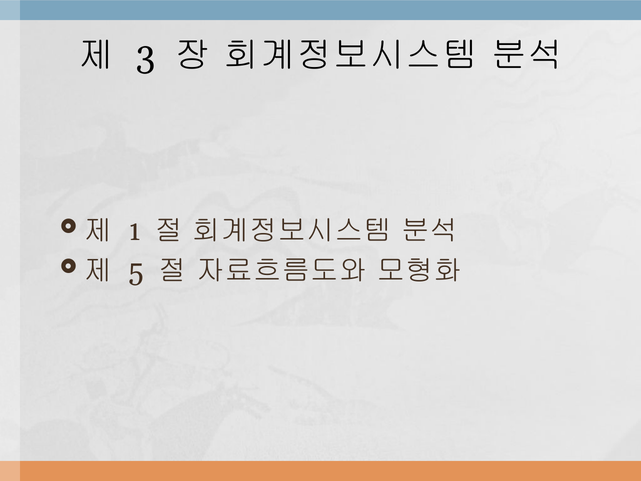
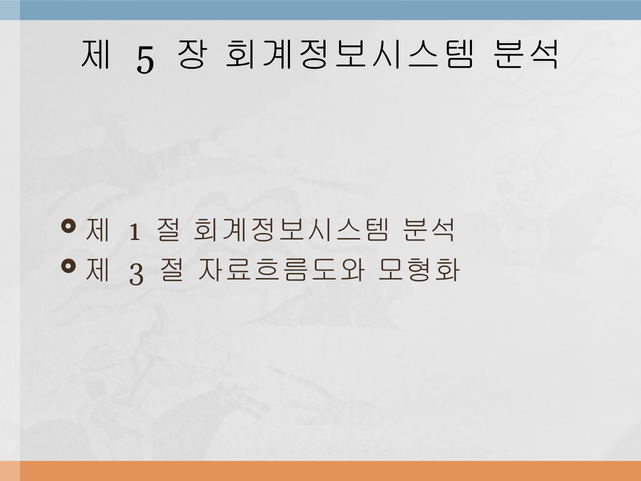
3: 3 -> 5
5: 5 -> 3
